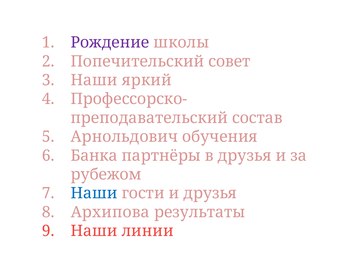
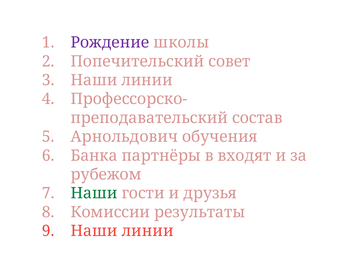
яркий at (147, 80): яркий -> линии
в друзья: друзья -> входят
Наши at (94, 193) colour: blue -> green
Архипова: Архипова -> Комиссии
